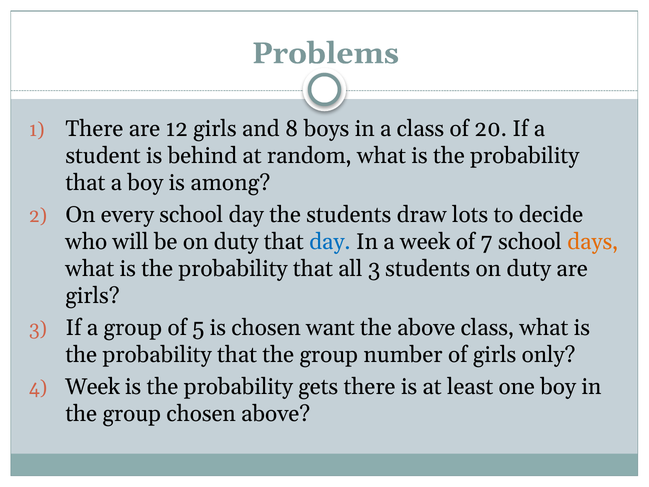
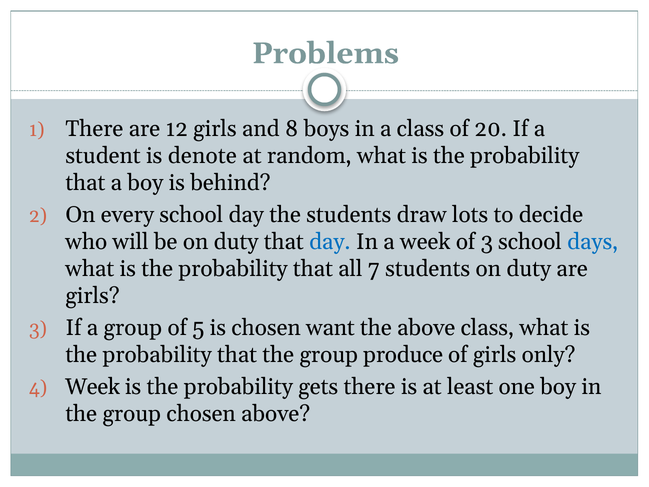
behind: behind -> denote
among: among -> behind
of 7: 7 -> 3
days colour: orange -> blue
all 3: 3 -> 7
number: number -> produce
